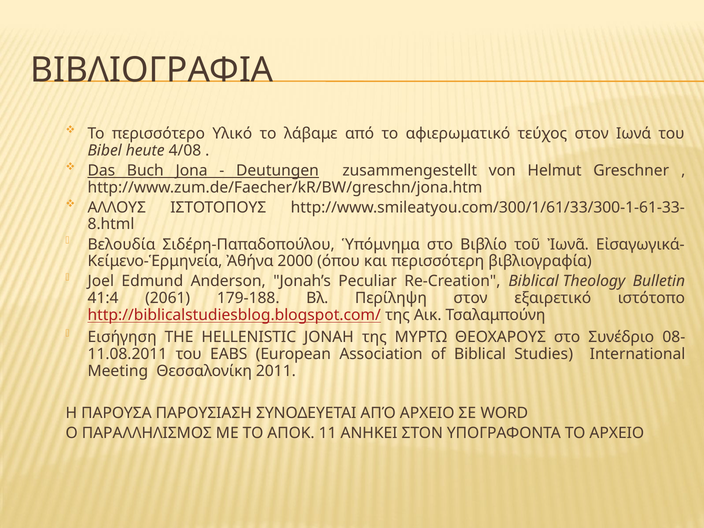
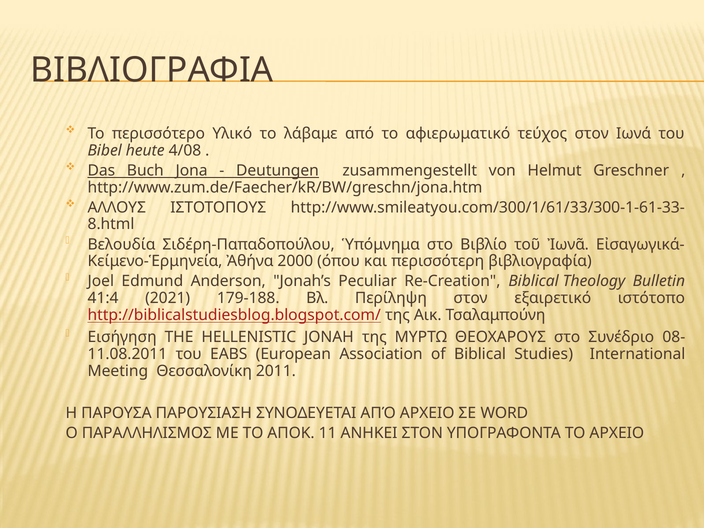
2061: 2061 -> 2021
